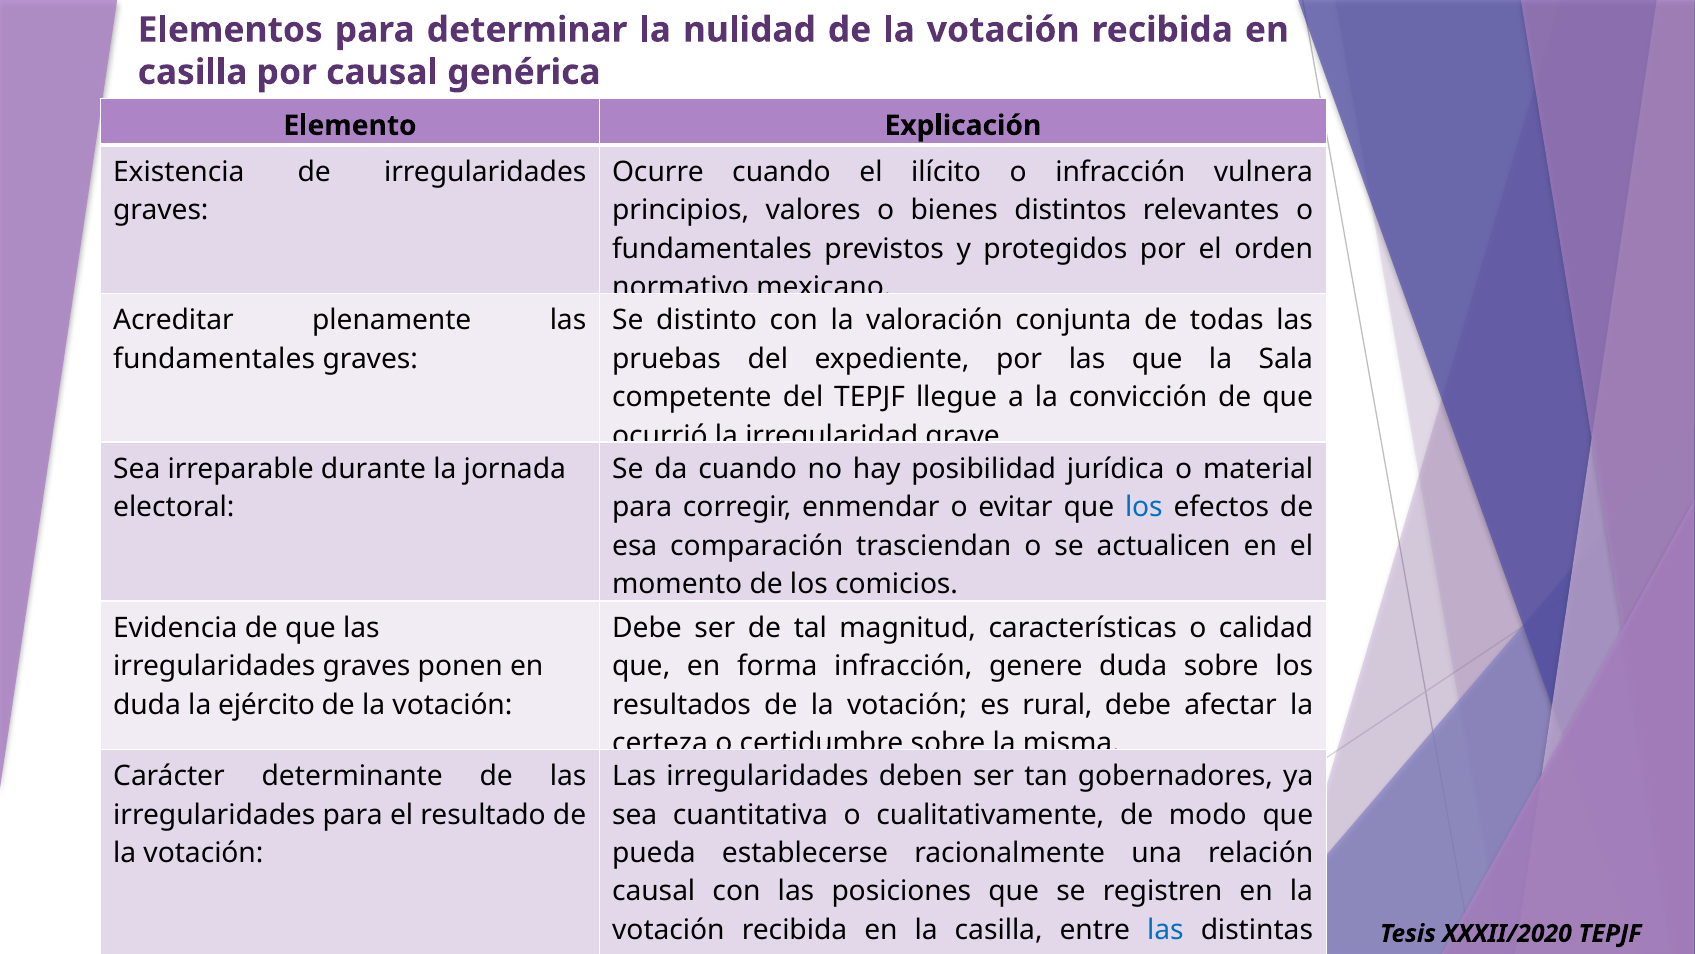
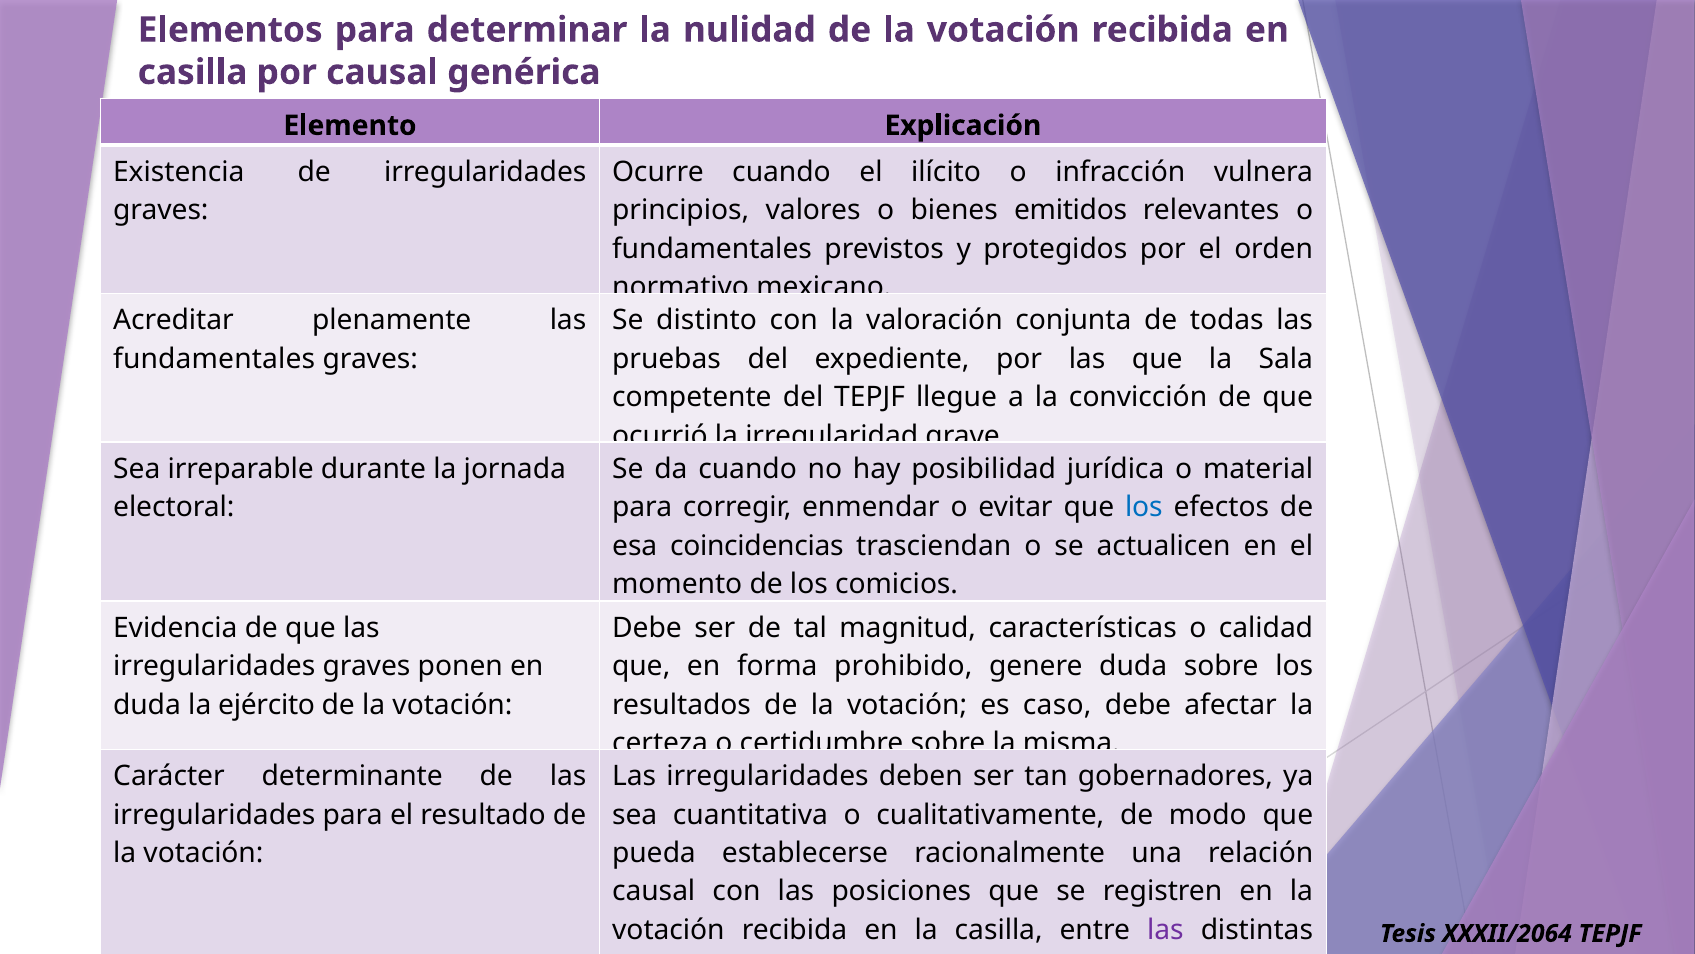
distintos: distintos -> emitidos
comparación: comparación -> coincidencias
forma infracción: infracción -> prohibido
rural: rural -> caso
las at (1165, 929) colour: blue -> purple
XXXII/2020: XXXII/2020 -> XXXII/2064
